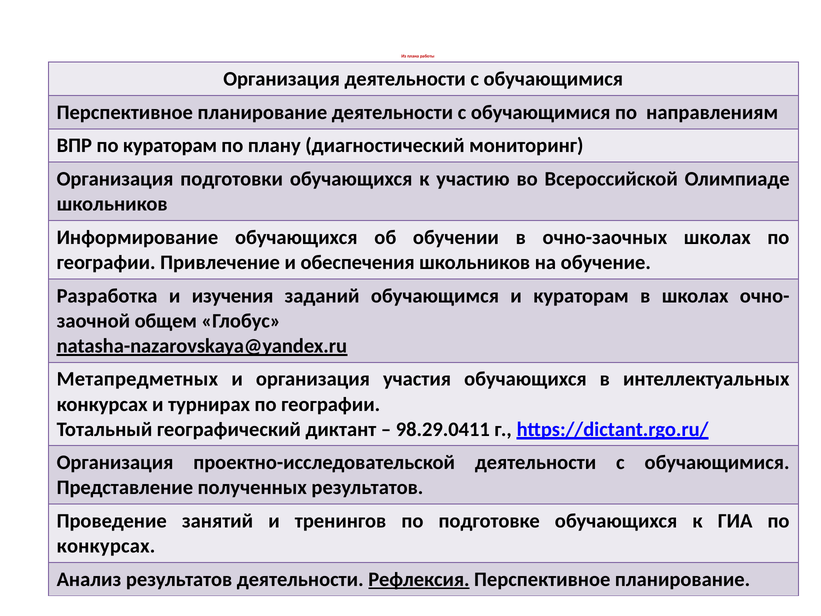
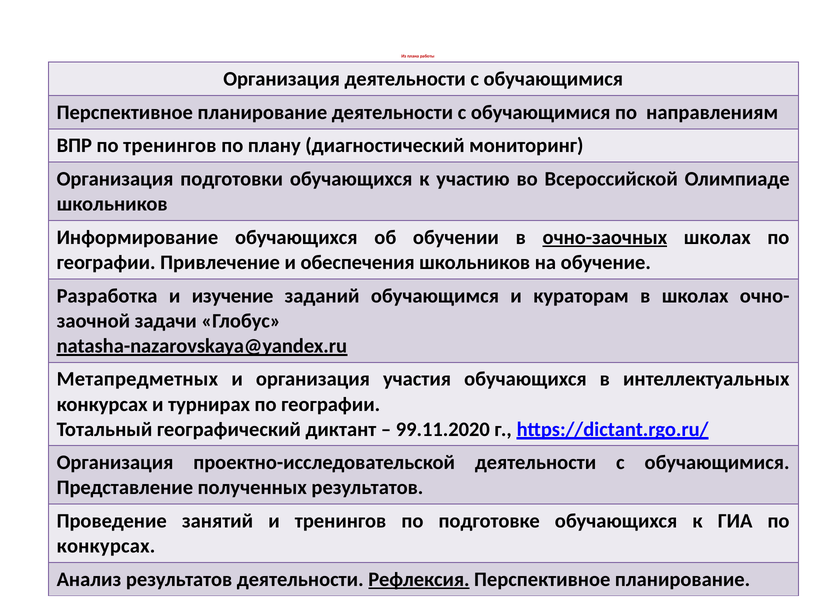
по кураторам: кураторам -> тренингов
очно-заочных underline: none -> present
изучения: изучения -> изучение
общем: общем -> задачи
98.29.0411: 98.29.0411 -> 99.11.2020
